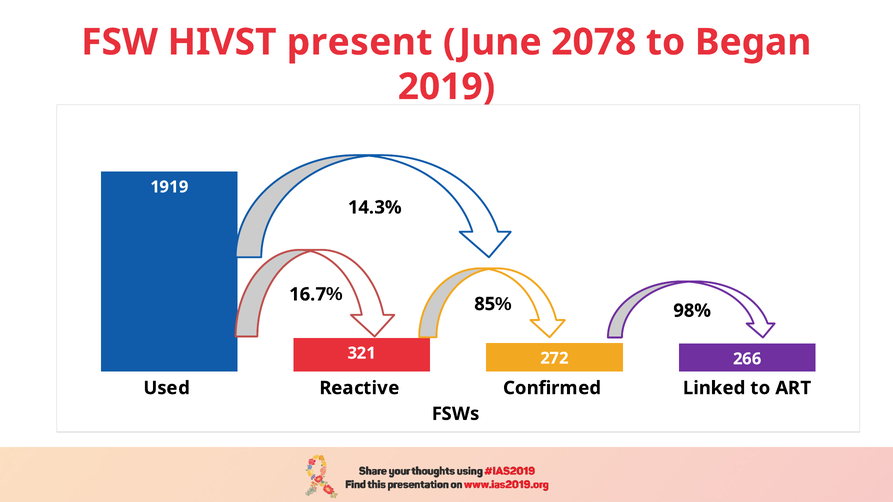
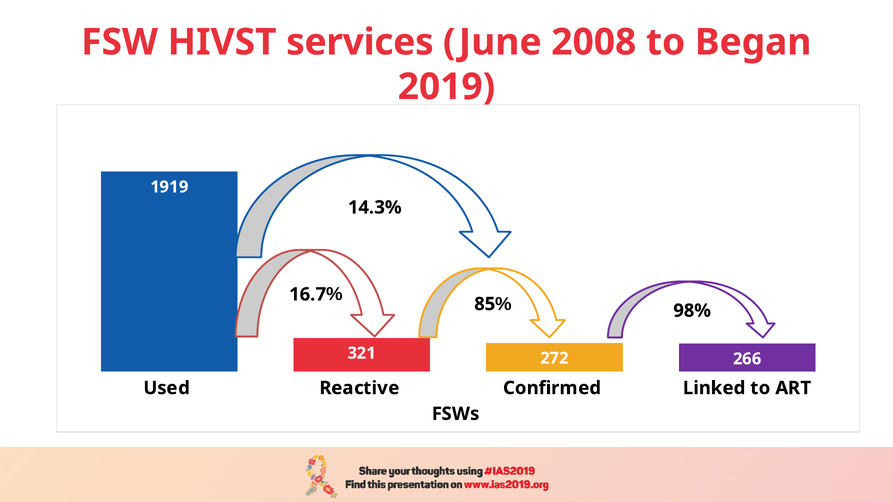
present: present -> services
2078: 2078 -> 2008
